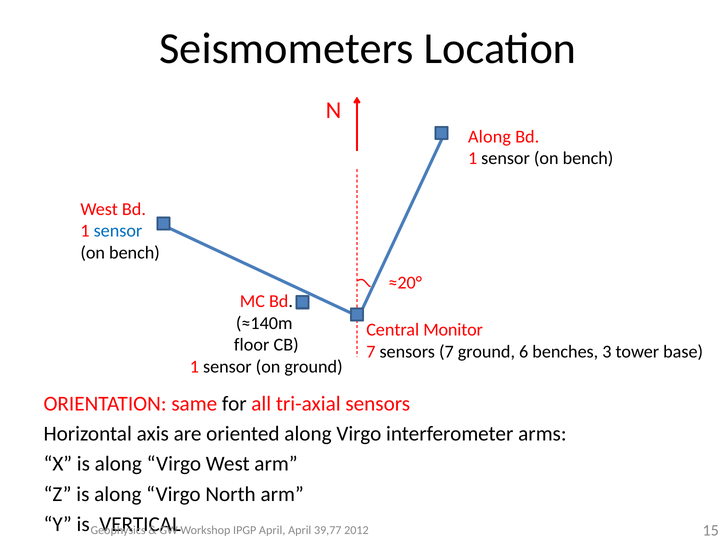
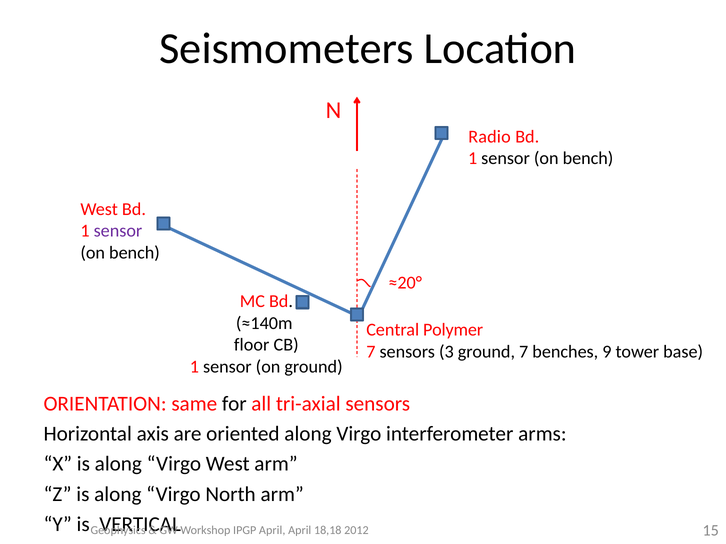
Along at (490, 137): Along -> Radio
sensor at (118, 231) colour: blue -> purple
Monitor: Monitor -> Polymer
sensors 7: 7 -> 3
ground 6: 6 -> 7
3: 3 -> 9
39,77: 39,77 -> 18,18
